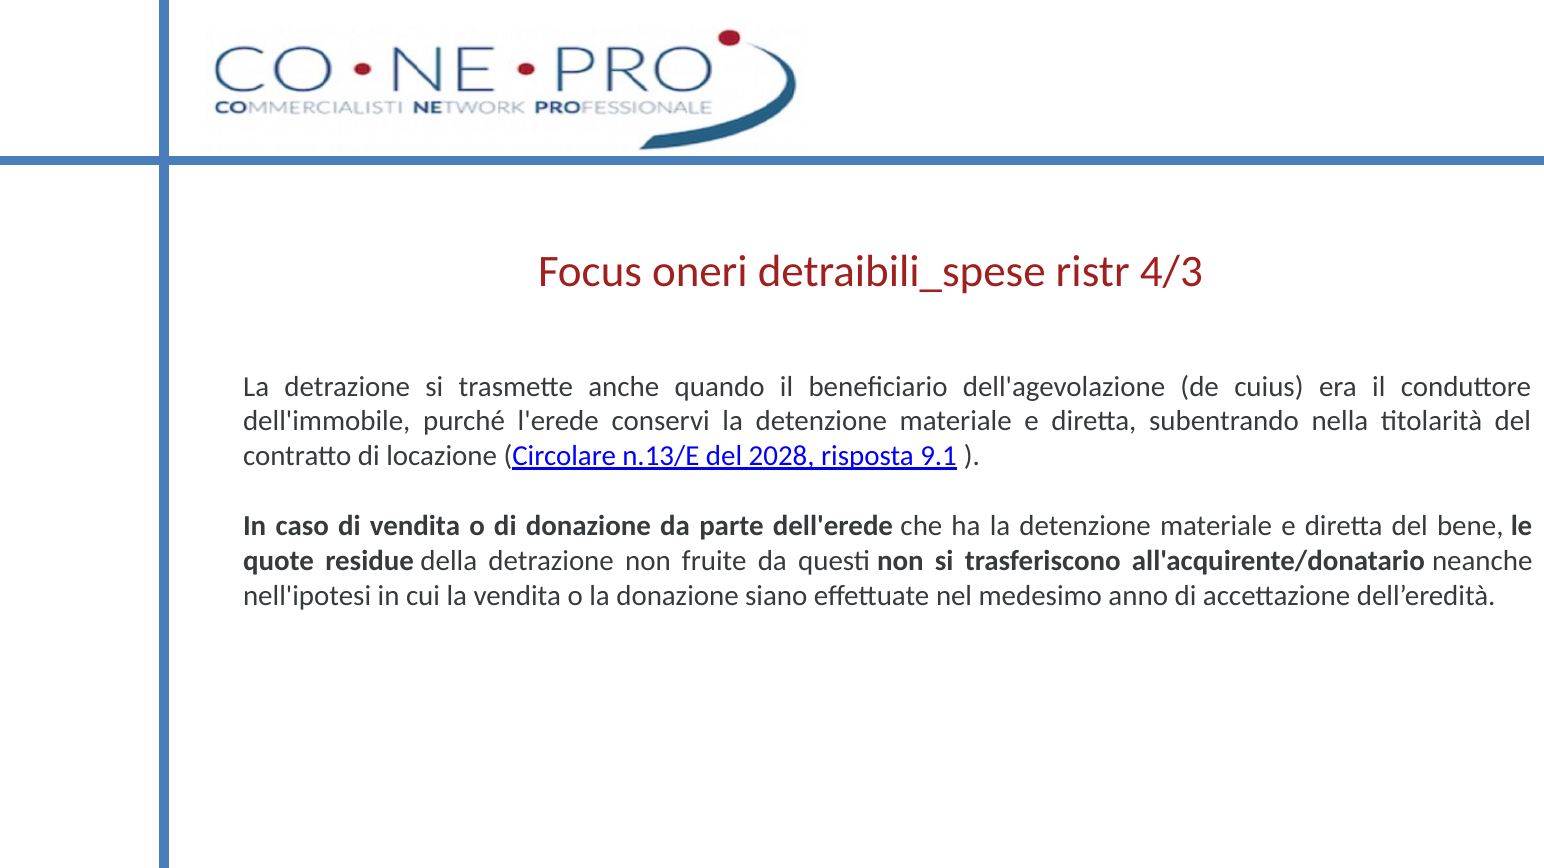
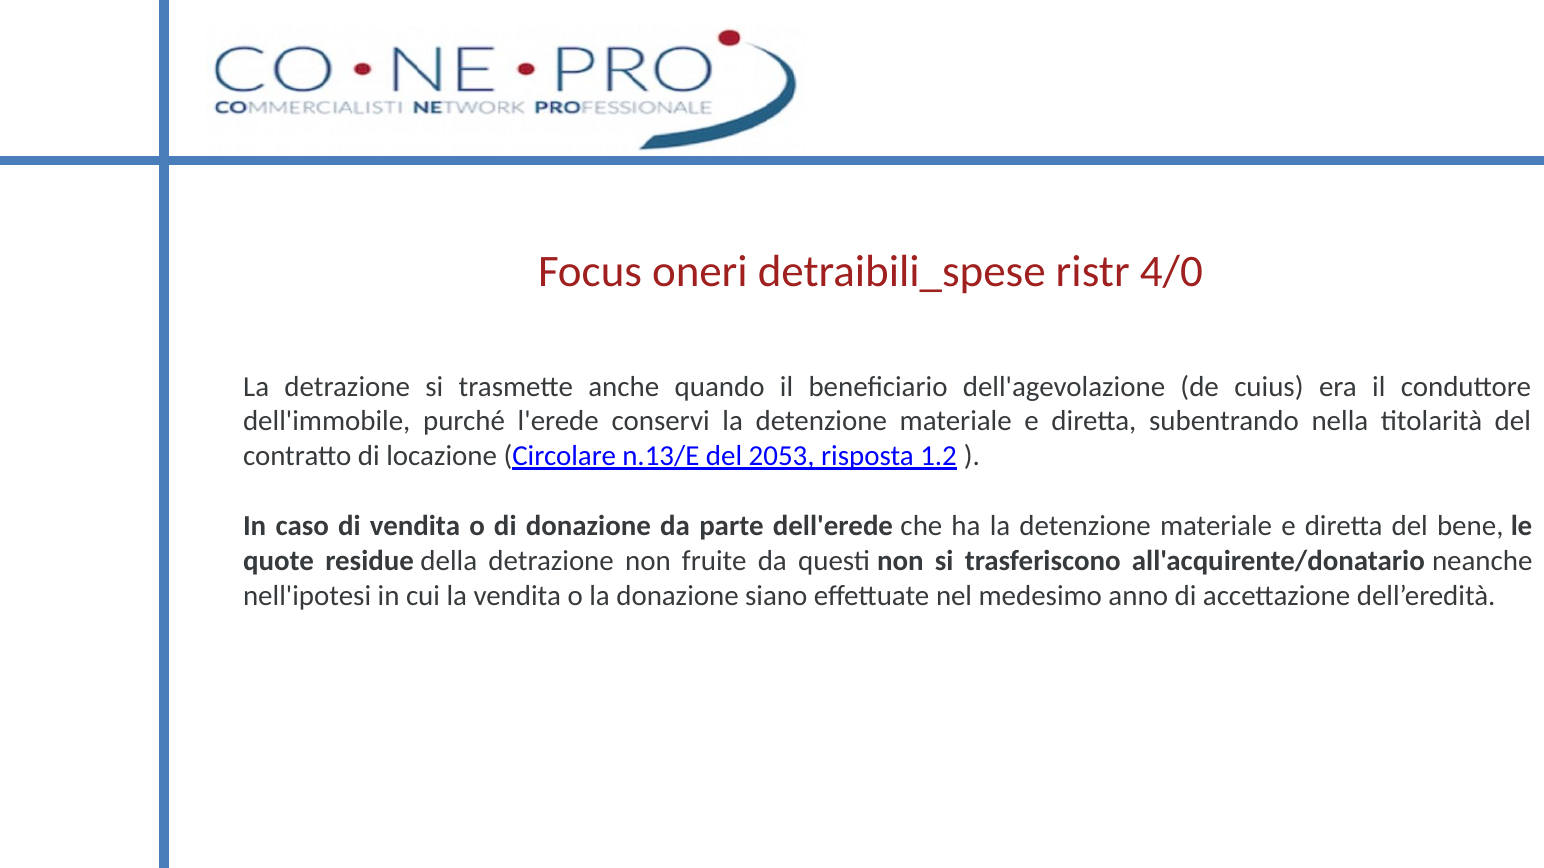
4/3: 4/3 -> 4/0
2028: 2028 -> 2053
9.1: 9.1 -> 1.2
